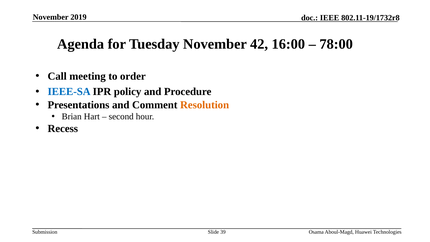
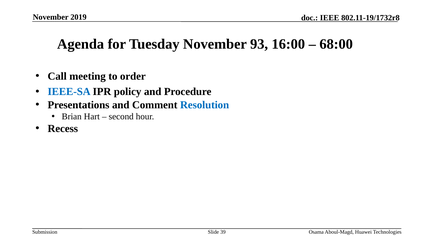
42: 42 -> 93
78:00: 78:00 -> 68:00
Resolution colour: orange -> blue
